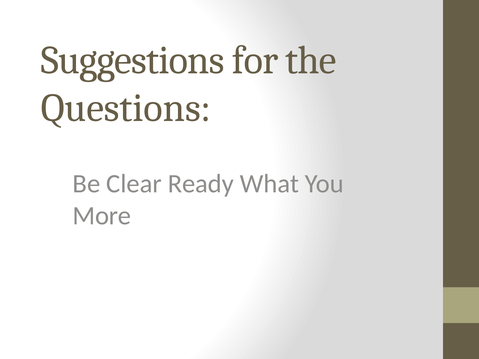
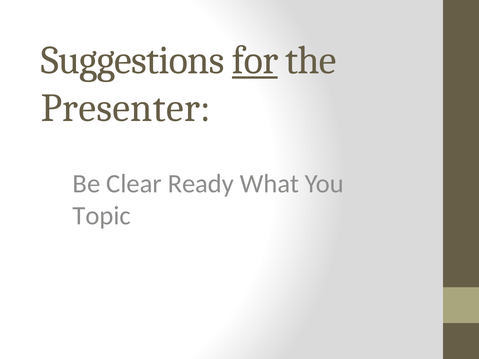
for underline: none -> present
Questions: Questions -> Presenter
More: More -> Topic
